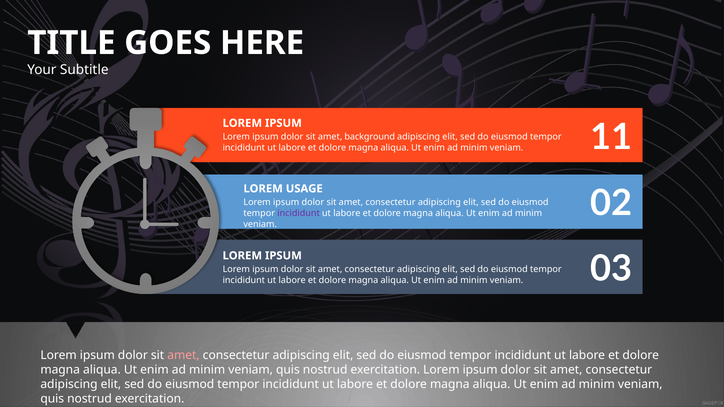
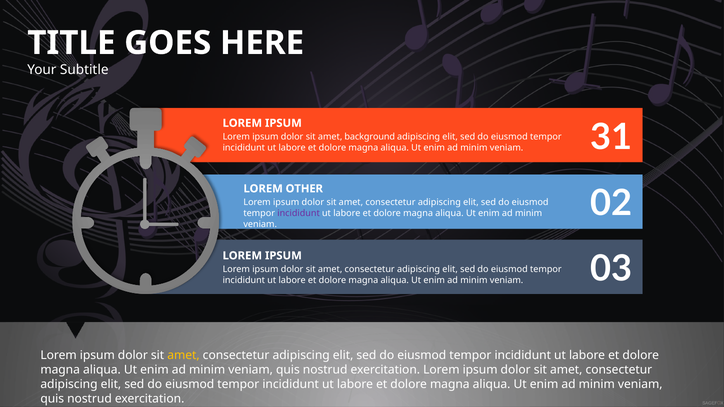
11: 11 -> 31
USAGE: USAGE -> OTHER
amet at (183, 355) colour: pink -> yellow
